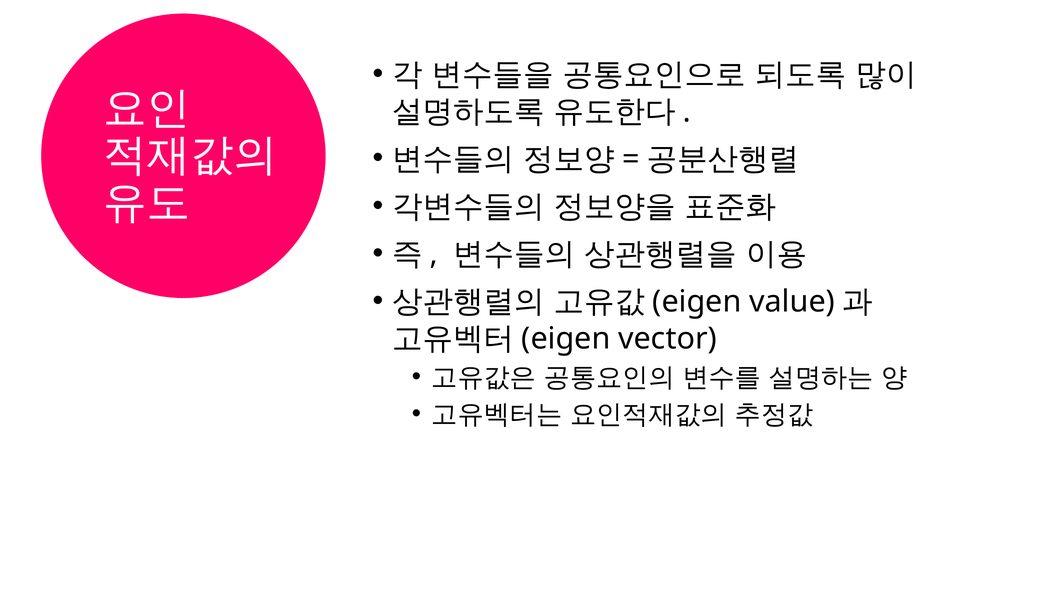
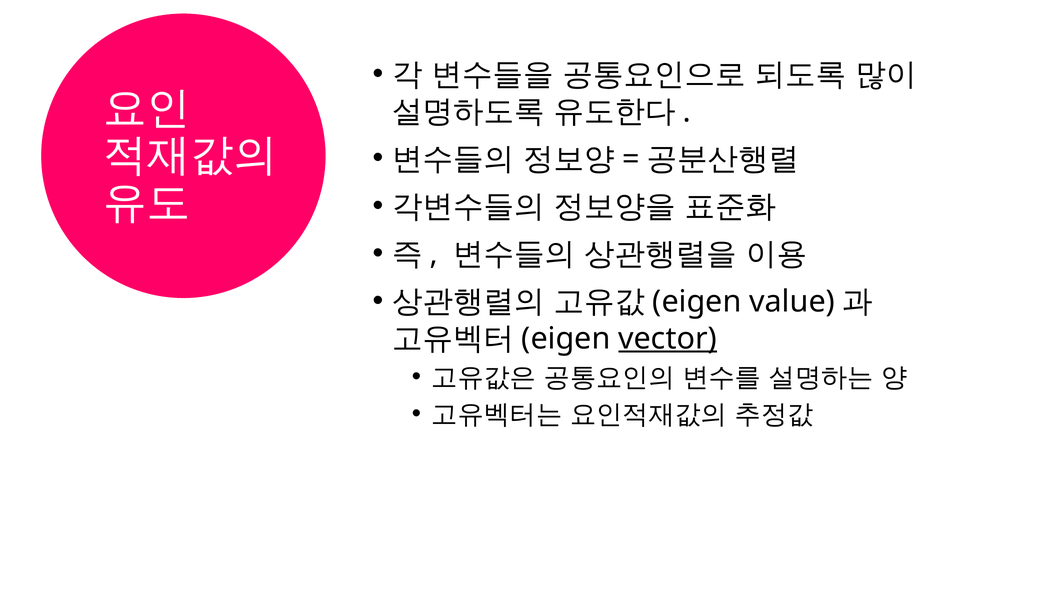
vector underline: none -> present
